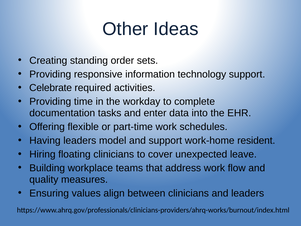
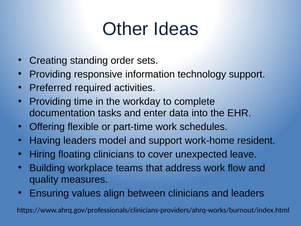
Celebrate: Celebrate -> Preferred
